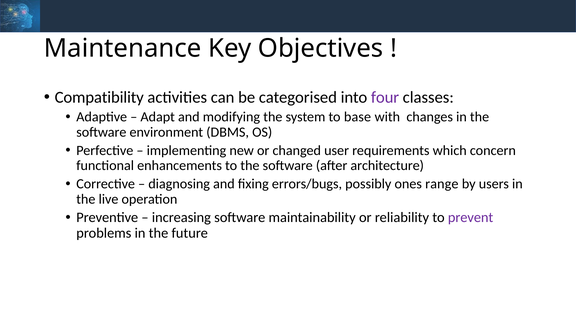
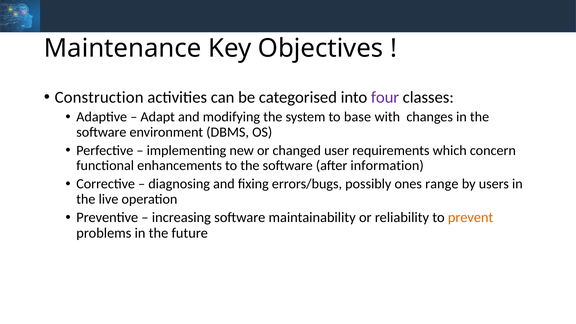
Compatibility: Compatibility -> Construction
architecture: architecture -> information
prevent colour: purple -> orange
